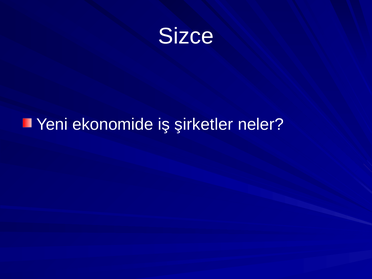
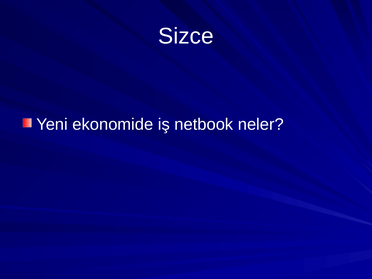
şirketler: şirketler -> netbook
